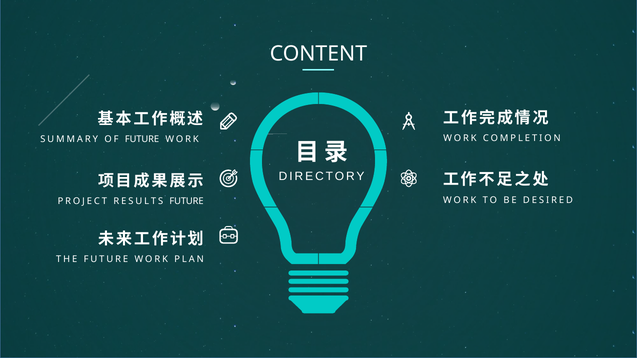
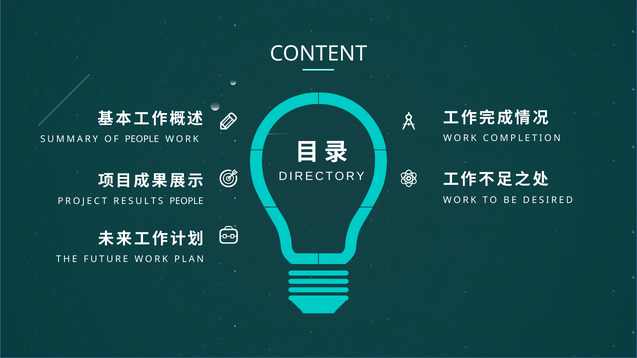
OF FUTURE: FUTURE -> PEOPLE
RESULTS FUTURE: FUTURE -> PEOPLE
